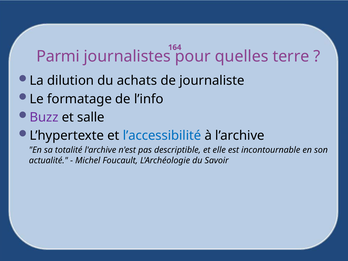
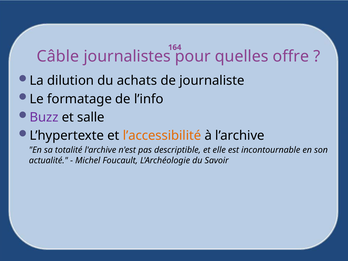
Parmi: Parmi -> Câble
terre: terre -> offre
l’accessibilité colour: blue -> orange
